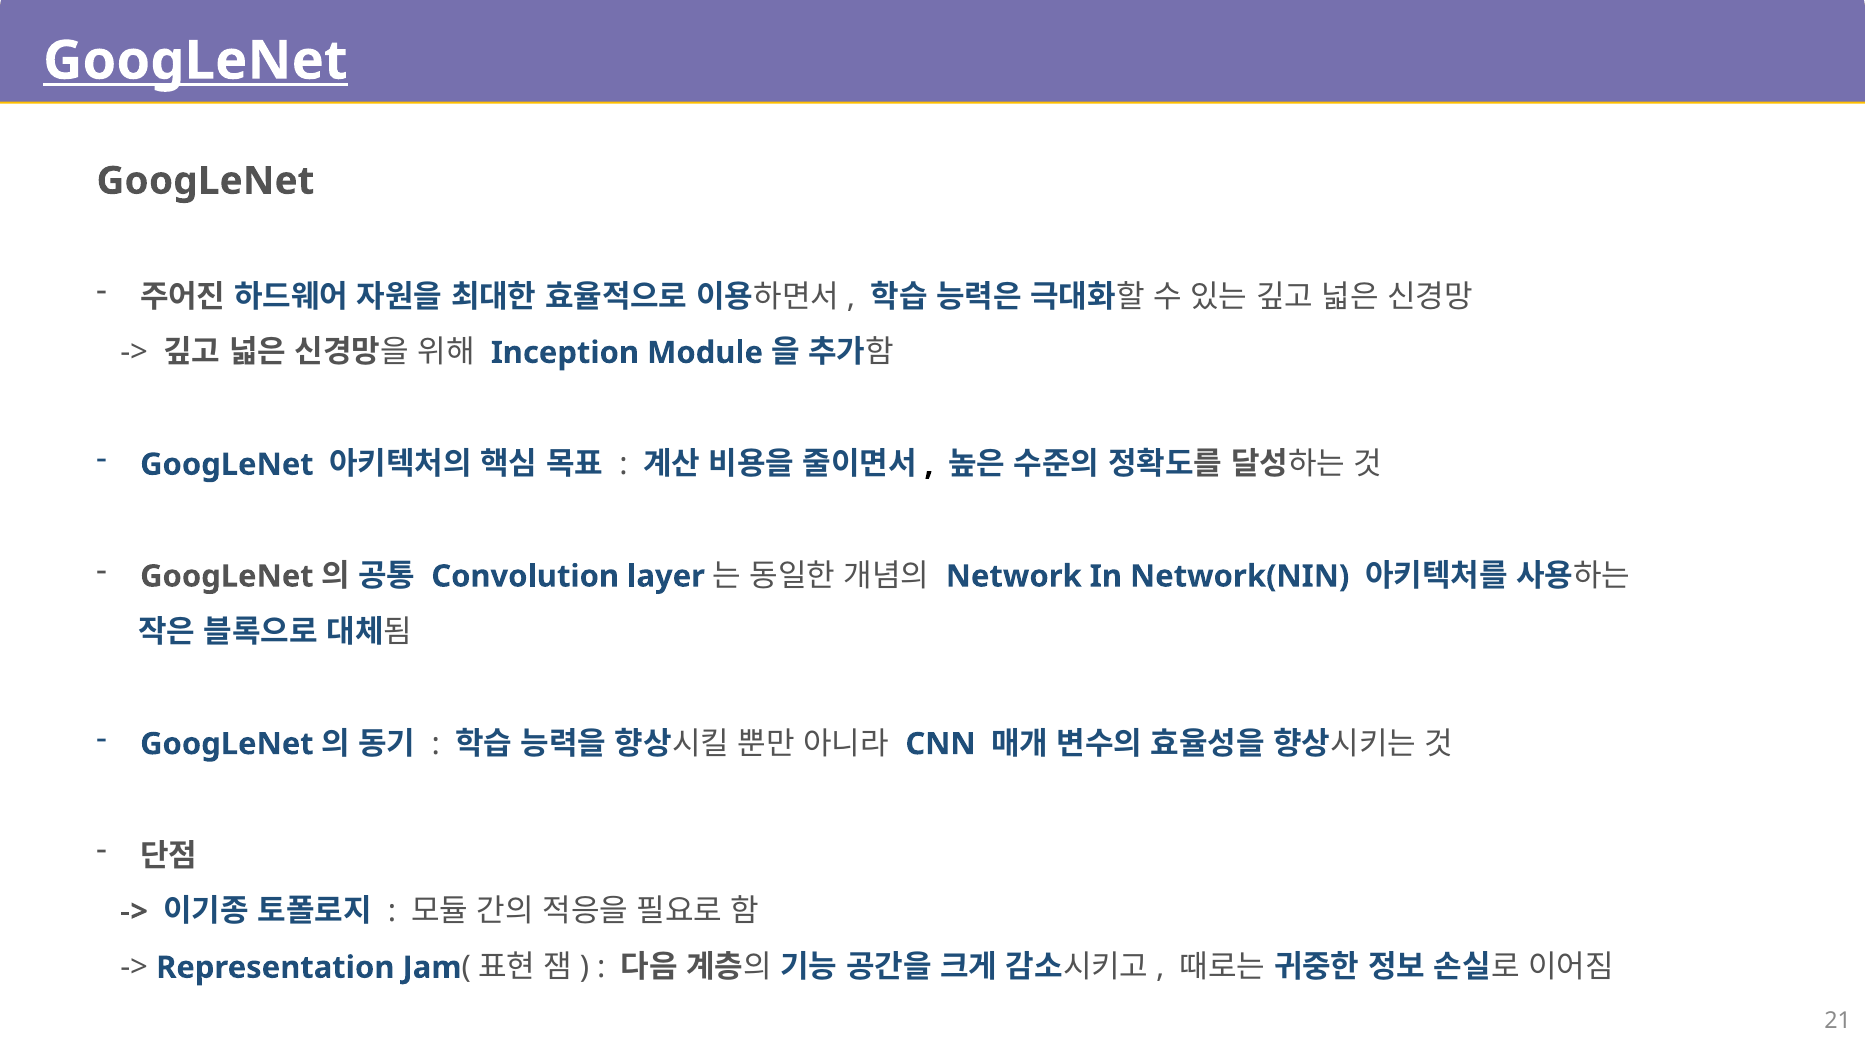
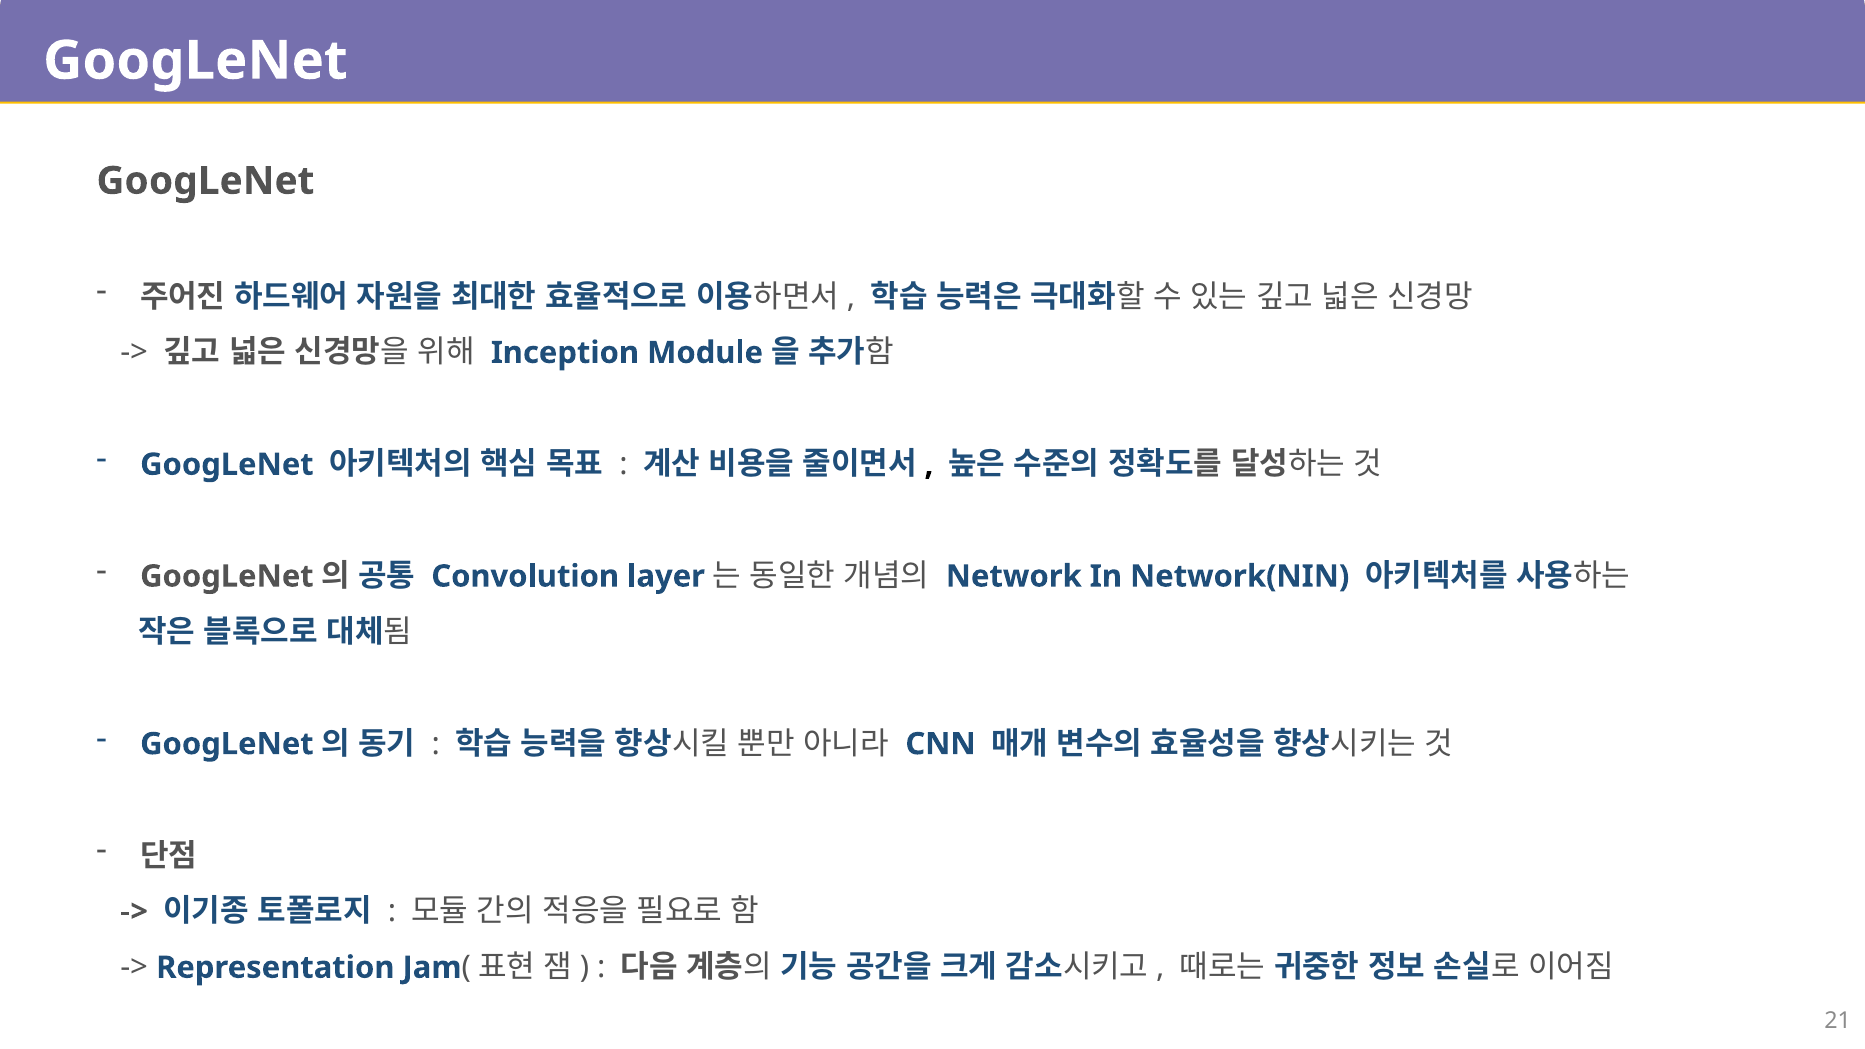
GoogLeNet at (195, 61) underline: present -> none
